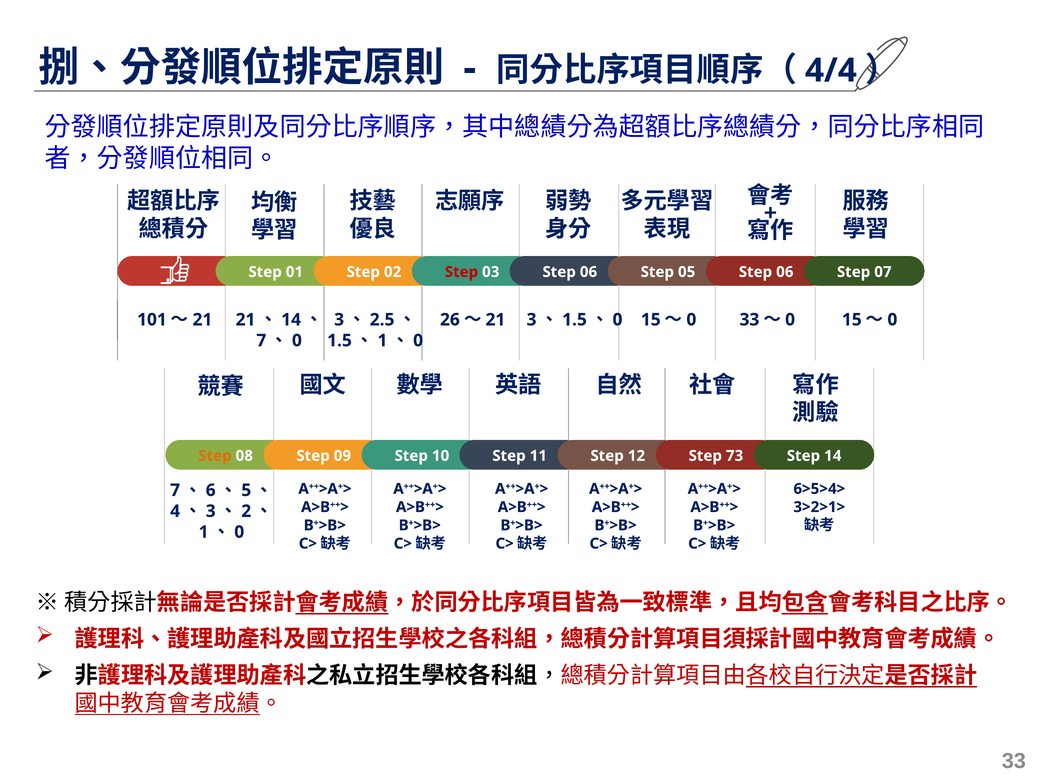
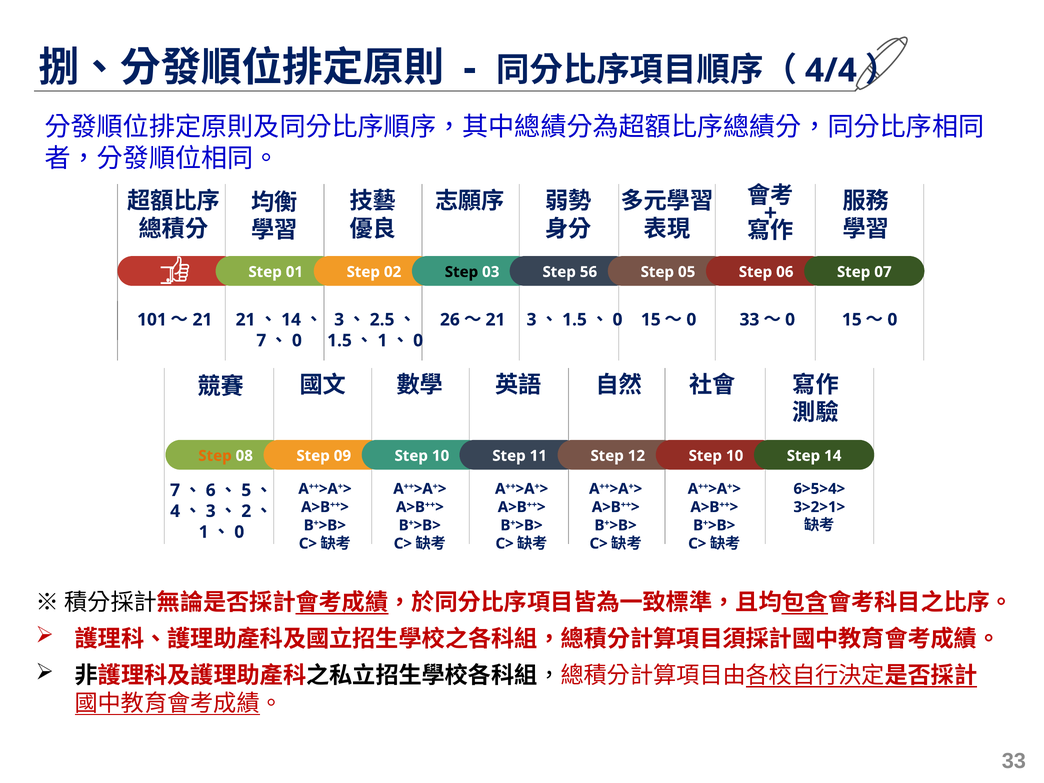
Step at (461, 272) colour: red -> black
03 Step 06: 06 -> 56
12 Step 73: 73 -> 10
